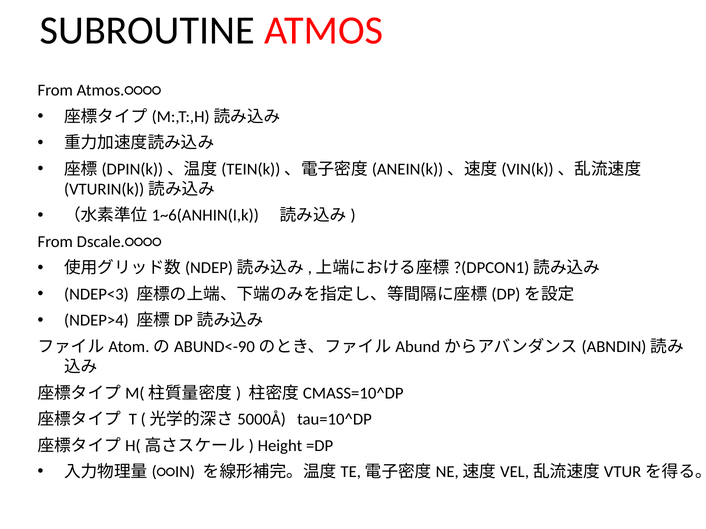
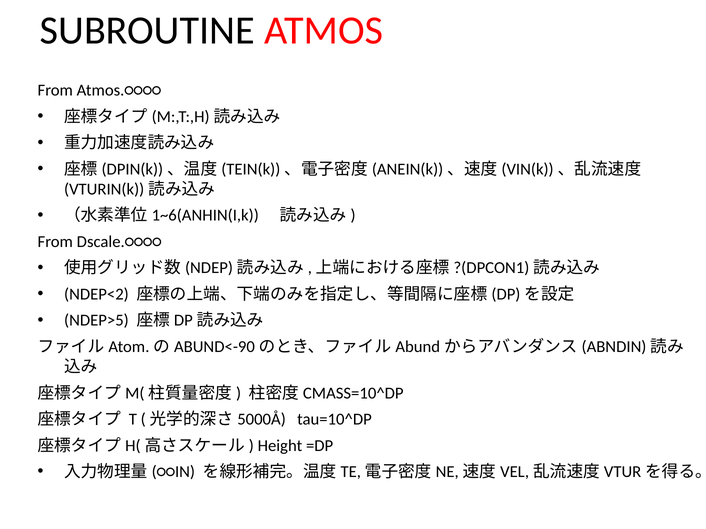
NDEP<3: NDEP<3 -> NDEP<2
NDEP>4: NDEP>4 -> NDEP>5
